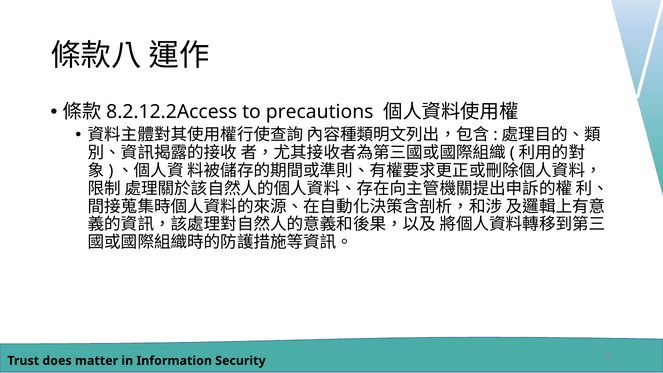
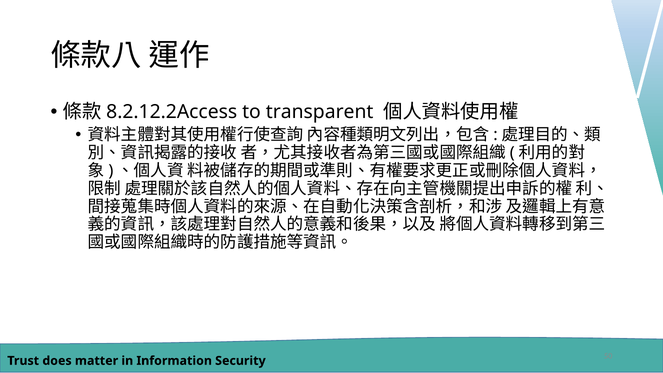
precautions: precautions -> transparent
